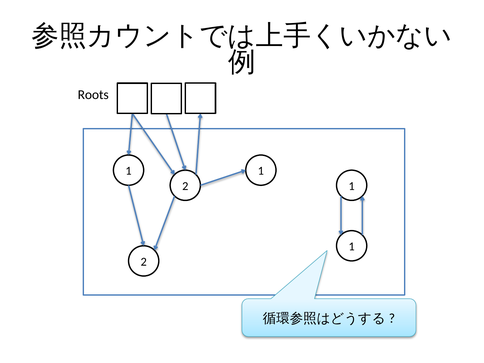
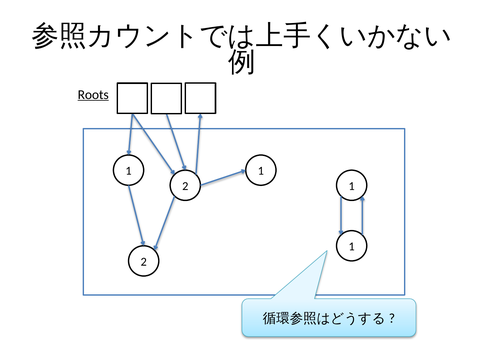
Roots underline: none -> present
